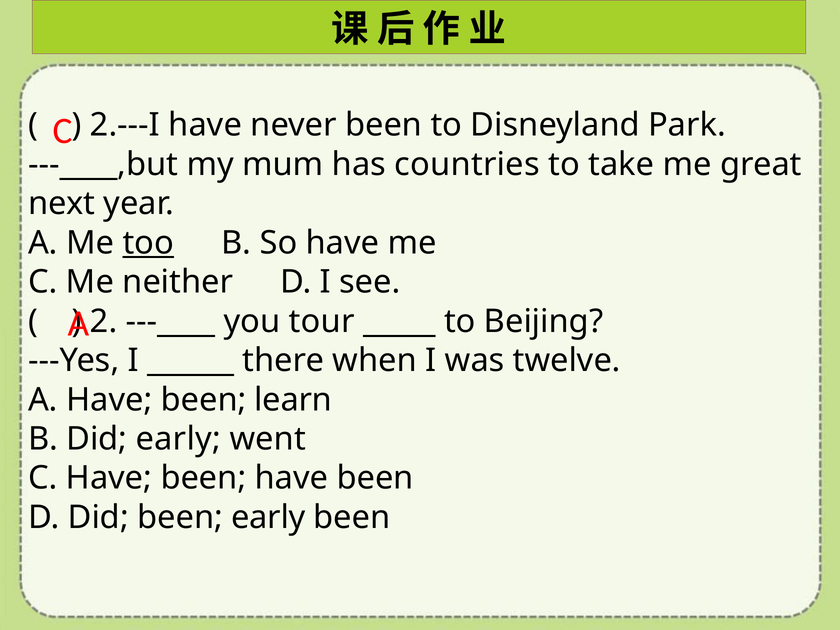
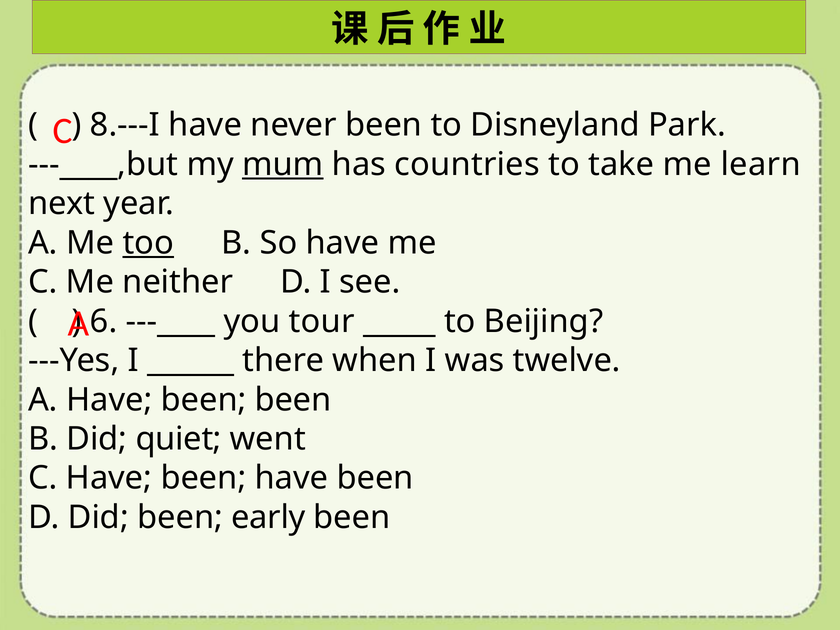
2.---I: 2.---I -> 8.---I
mum underline: none -> present
great: great -> learn
2: 2 -> 6
been learn: learn -> been
Did early: early -> quiet
